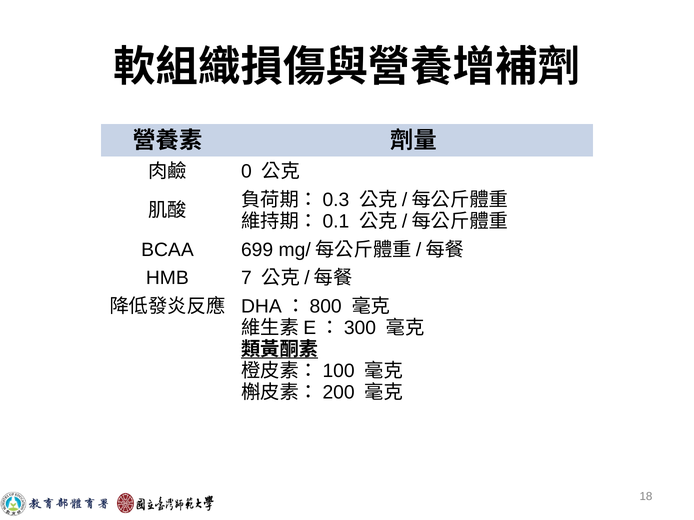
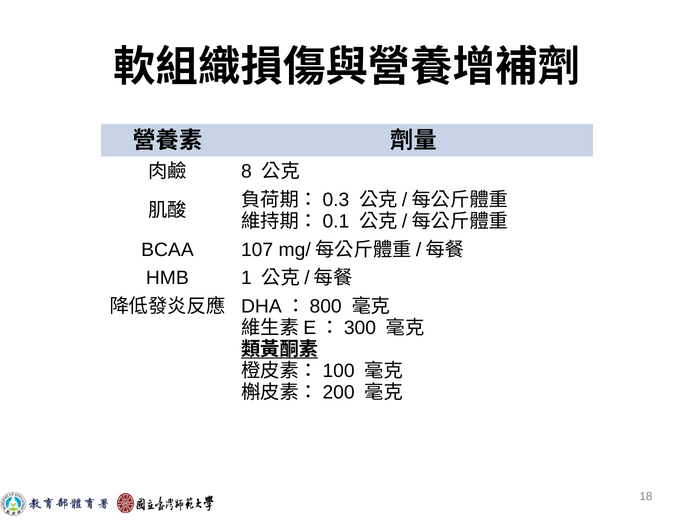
0: 0 -> 8
699: 699 -> 107
7: 7 -> 1
